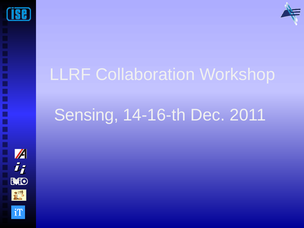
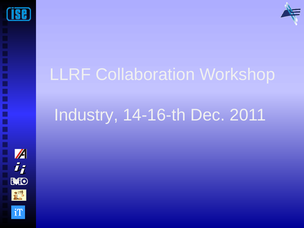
Sensing: Sensing -> Industry
